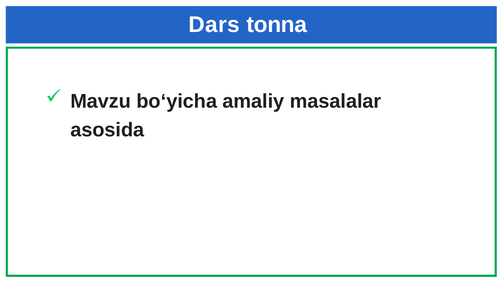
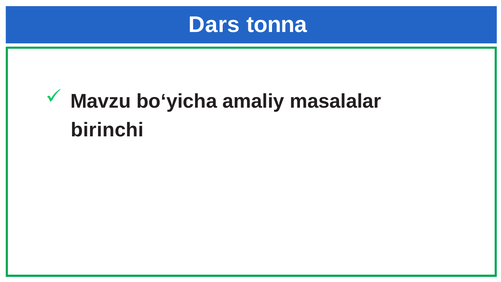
asosida: asosida -> birinchi
